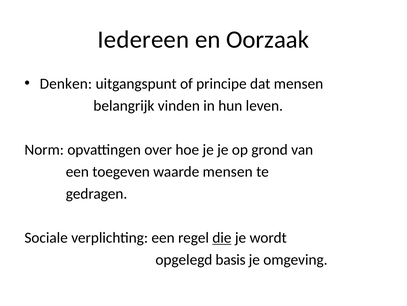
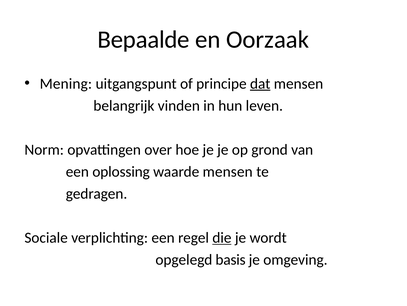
Iedereen: Iedereen -> Bepaalde
Denken: Denken -> Mening
dat underline: none -> present
toegeven: toegeven -> oplossing
